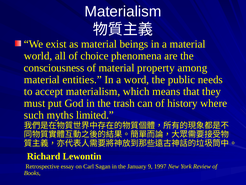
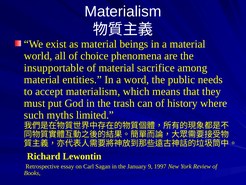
consciousness: consciousness -> insupportable
property: property -> sacrifice
